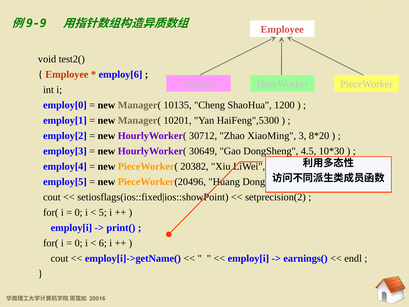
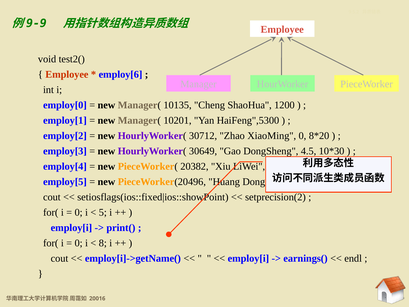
XiaoMing 3: 3 -> 0
6: 6 -> 8
